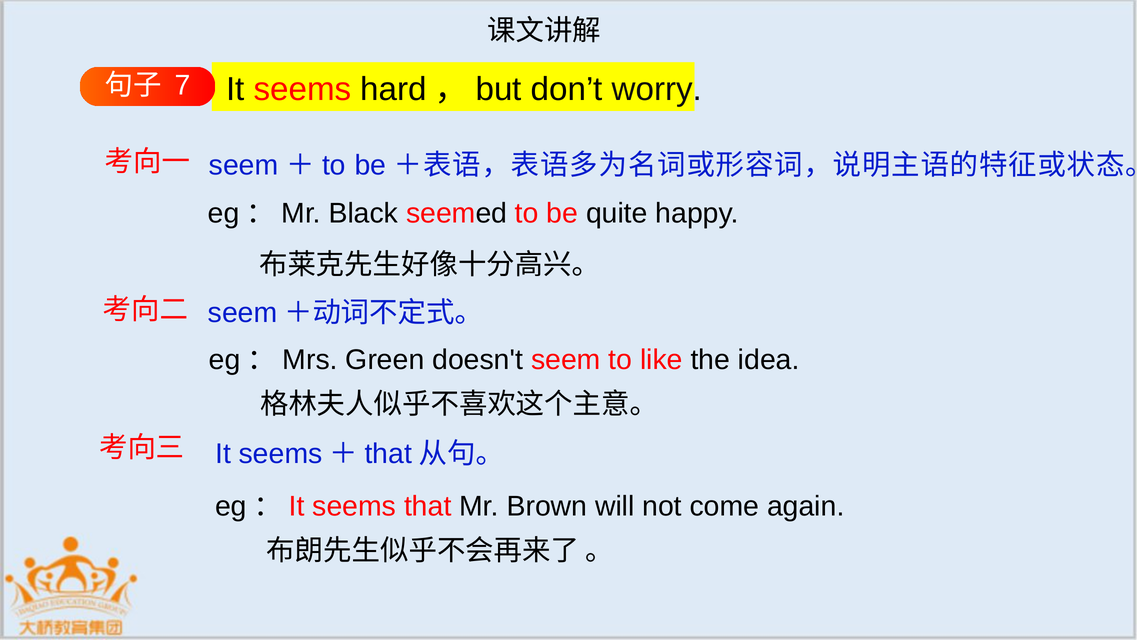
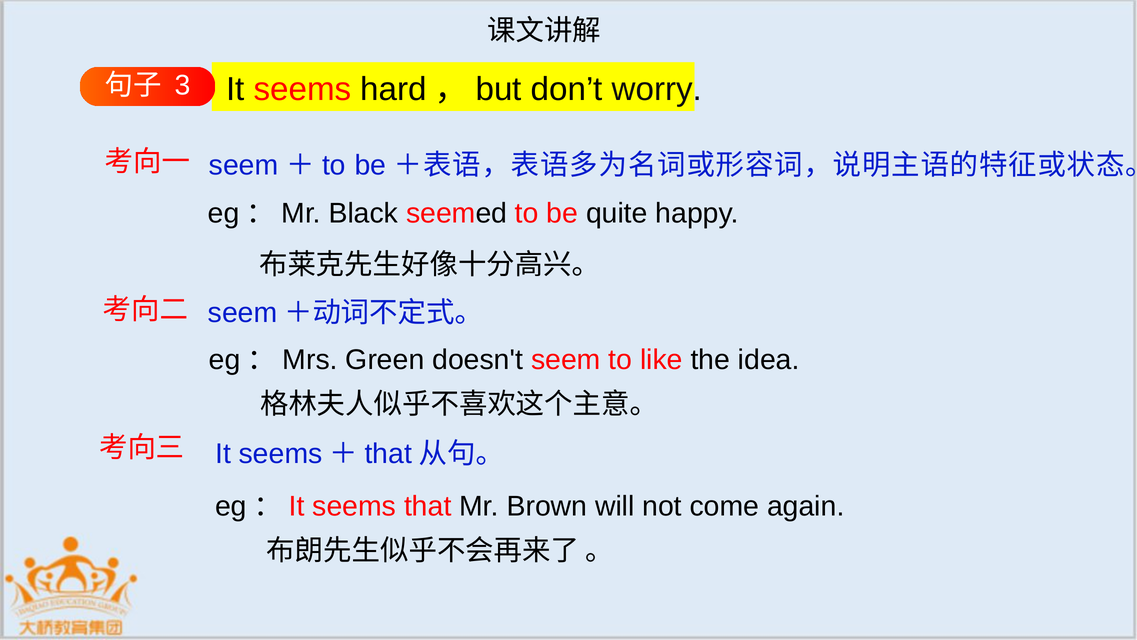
7: 7 -> 3
